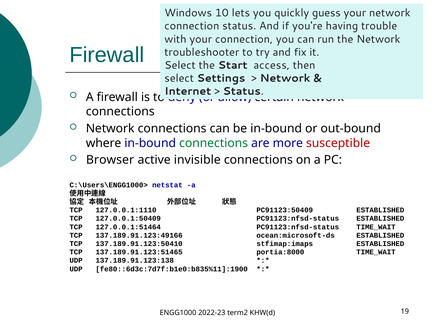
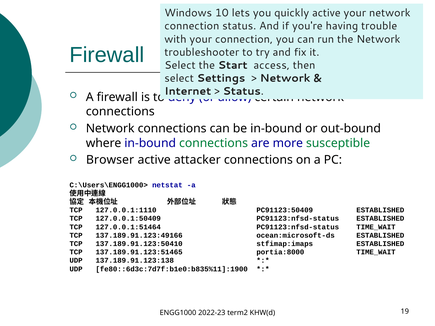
quickly guess: guess -> active
susceptible colour: red -> green
invisible: invisible -> attacker
